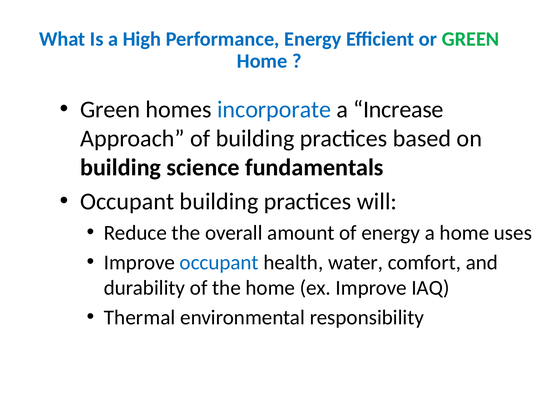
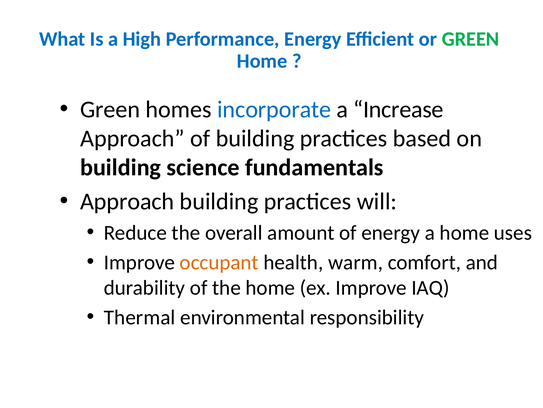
Occupant at (127, 201): Occupant -> Approach
occupant at (219, 262) colour: blue -> orange
water: water -> warm
